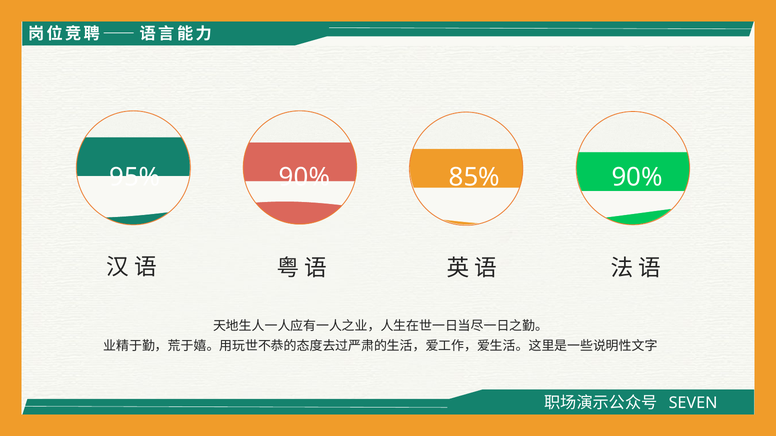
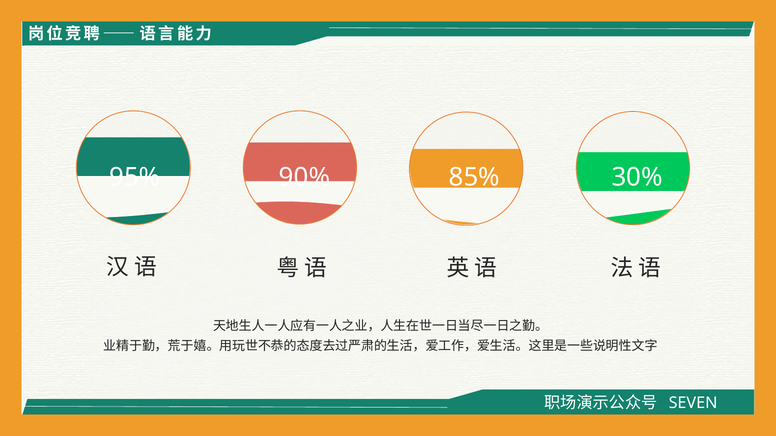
85% 90%: 90% -> 30%
